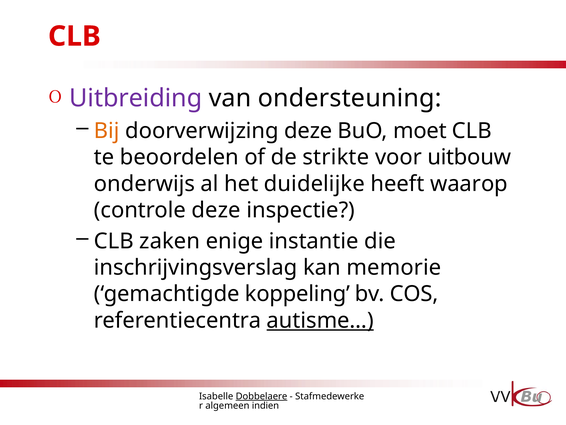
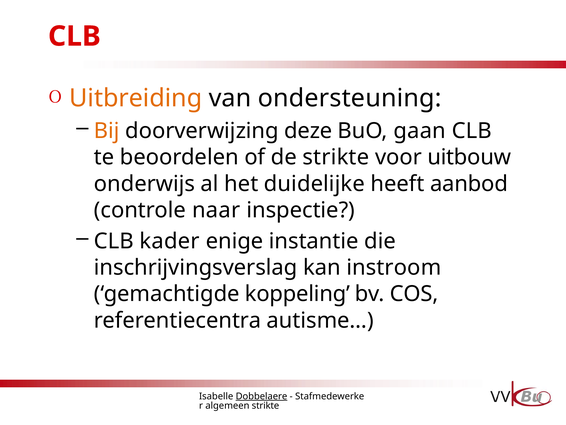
Uitbreiding colour: purple -> orange
moet: moet -> gaan
waarop: waarop -> aanbod
controle deze: deze -> naar
zaken: zaken -> kader
memorie: memorie -> instroom
autisme… underline: present -> none
algemeen indien: indien -> strikte
